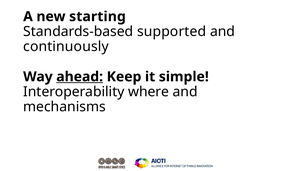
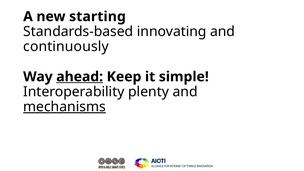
supported: supported -> innovating
where: where -> plenty
mechanisms underline: none -> present
